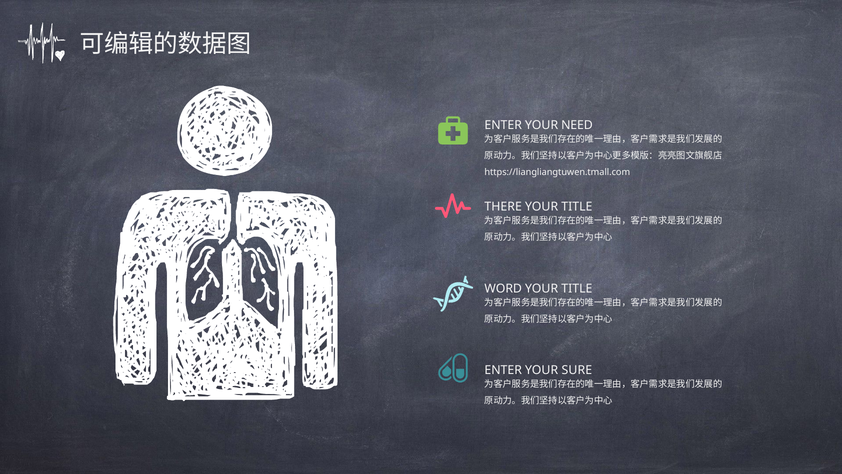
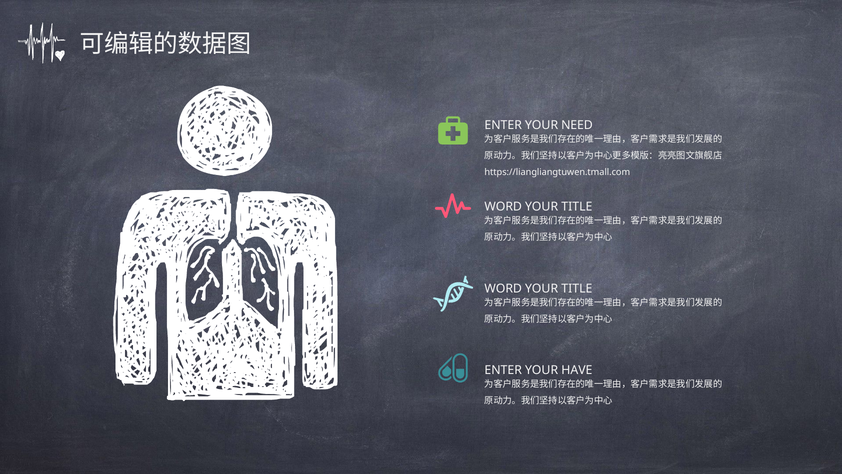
THERE at (503, 207): THERE -> WORD
SURE: SURE -> HAVE
